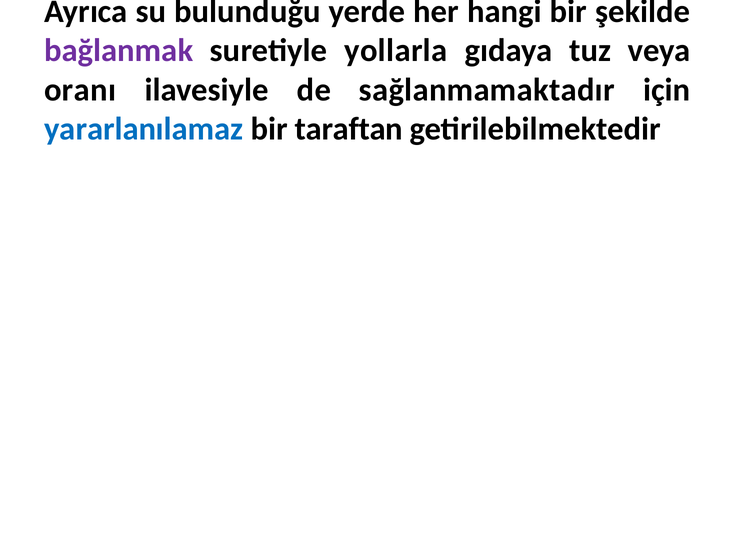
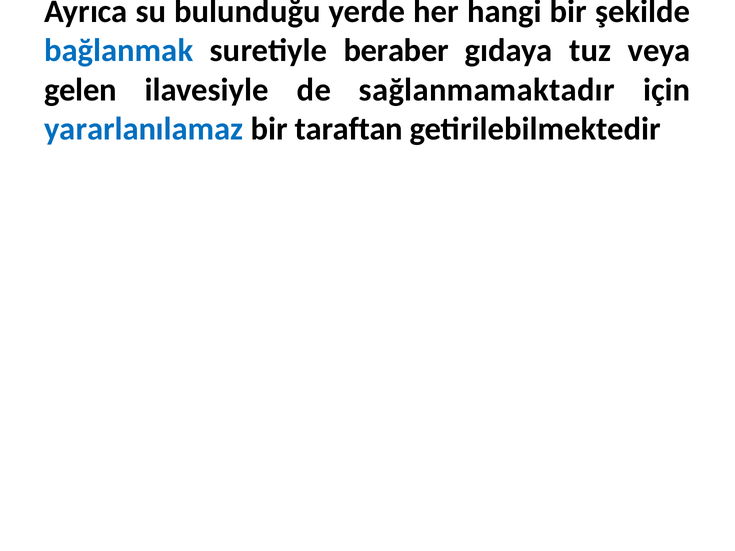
bağlanmak colour: purple -> blue
yollarla: yollarla -> beraber
oranı: oranı -> gelen
